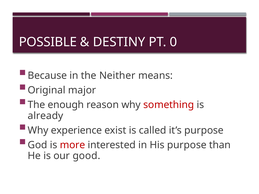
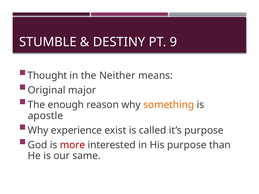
POSSIBLE: POSSIBLE -> STUMBLE
0: 0 -> 9
Because: Because -> Thought
something colour: red -> orange
already: already -> apostle
good: good -> same
